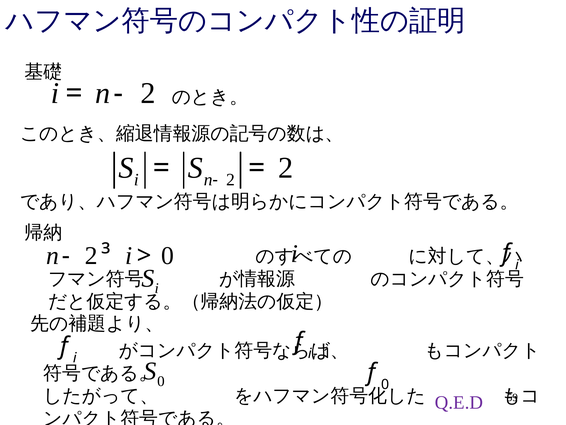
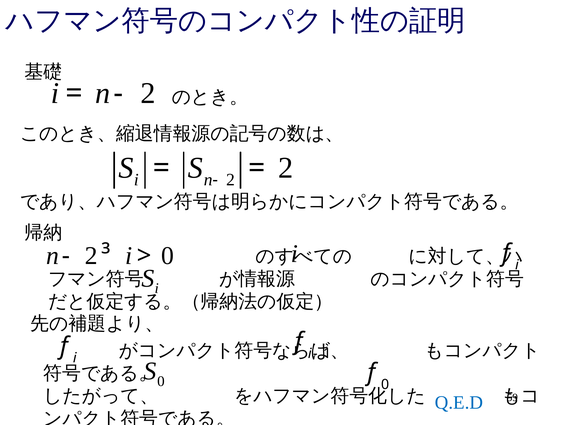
Q.E.D colour: purple -> blue
